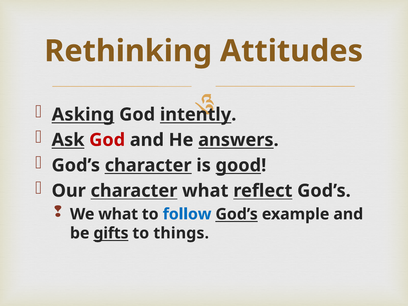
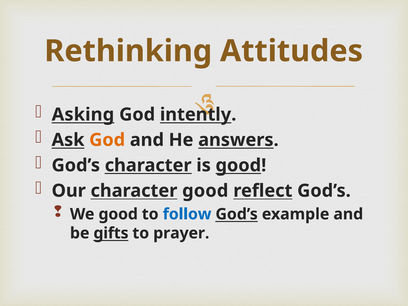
God at (107, 140) colour: red -> orange
character what: what -> good
We what: what -> good
things: things -> prayer
